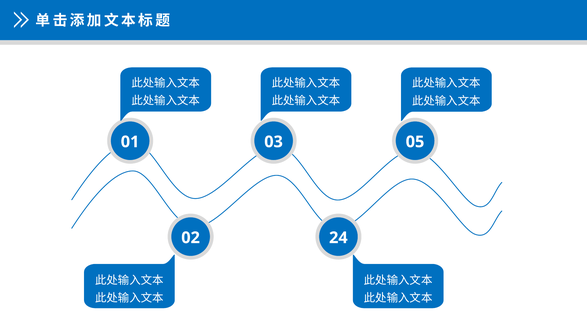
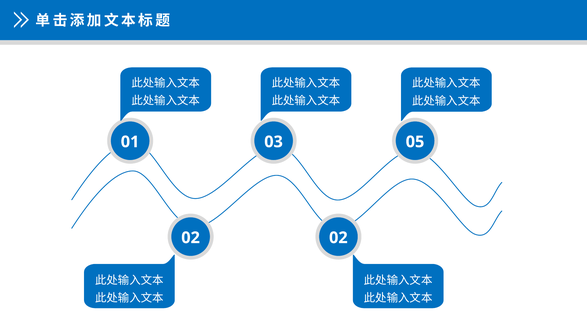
02 24: 24 -> 02
